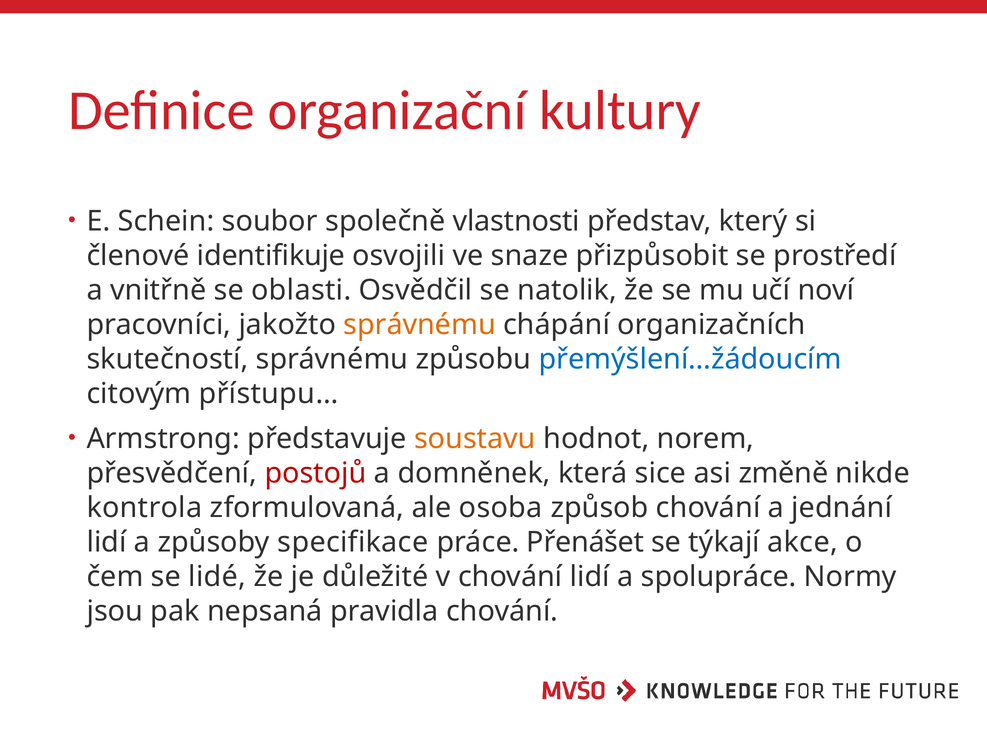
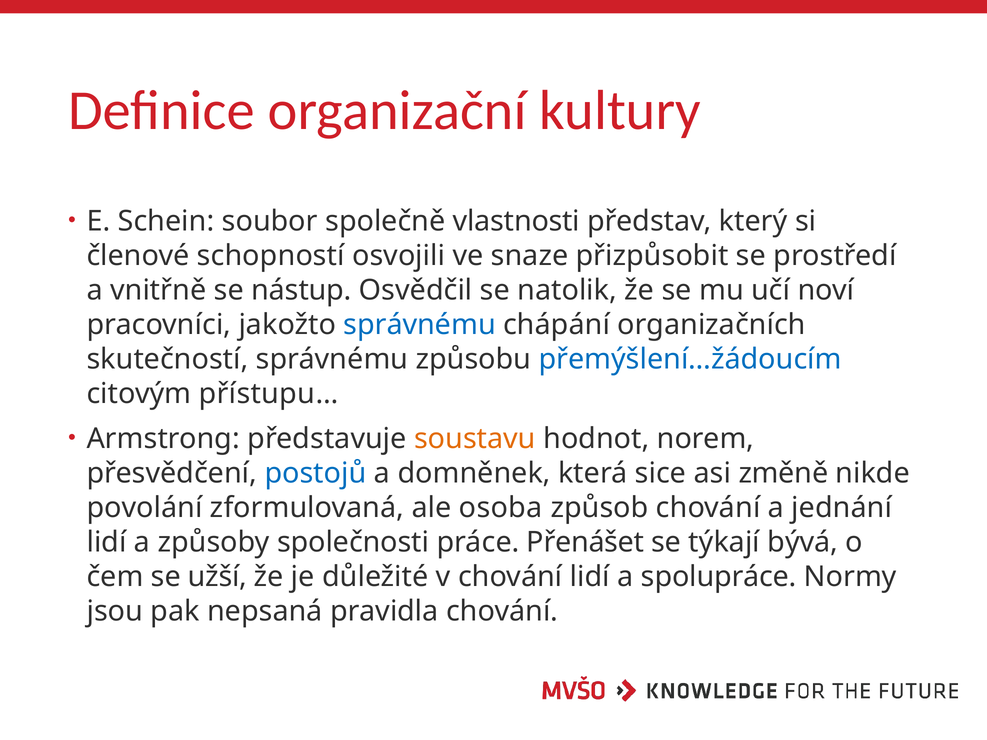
identifikuje: identifikuje -> schopností
oblasti: oblasti -> nástup
správnému at (420, 325) colour: orange -> blue
postojů colour: red -> blue
kontrola: kontrola -> povolání
specifikace: specifikace -> společnosti
akce: akce -> bývá
lidé: lidé -> užší
